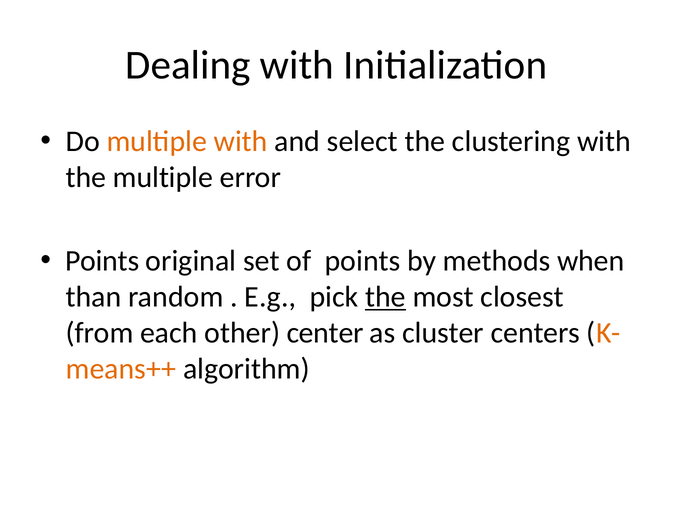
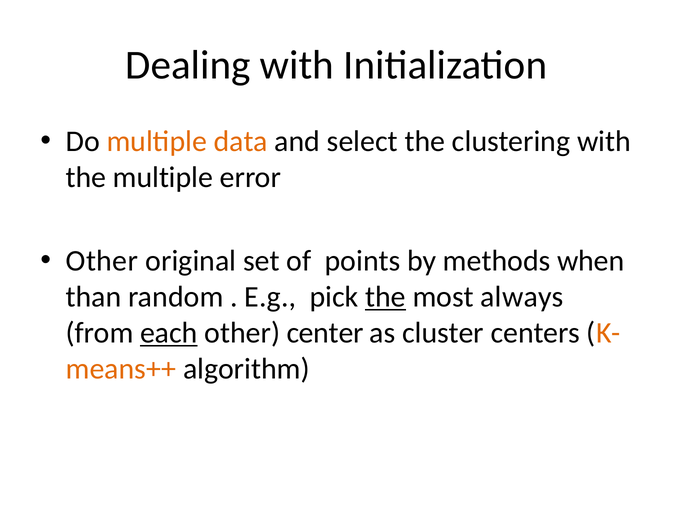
multiple with: with -> data
Points at (102, 261): Points -> Other
closest: closest -> always
each underline: none -> present
